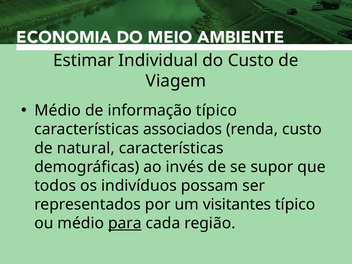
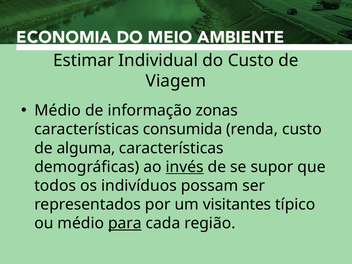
informação típico: típico -> zonas
associados: associados -> consumida
natural: natural -> alguma
invés underline: none -> present
